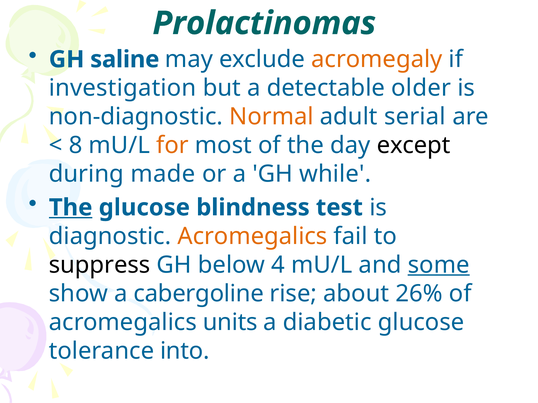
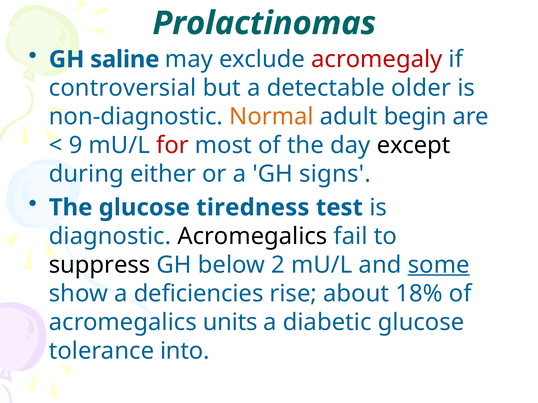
acromegaly colour: orange -> red
investigation: investigation -> controversial
serial: serial -> begin
8: 8 -> 9
for colour: orange -> red
made: made -> either
while: while -> signs
The at (71, 208) underline: present -> none
blindness: blindness -> tiredness
Acromegalics at (252, 236) colour: orange -> black
4: 4 -> 2
cabergoline: cabergoline -> deficiencies
26%: 26% -> 18%
